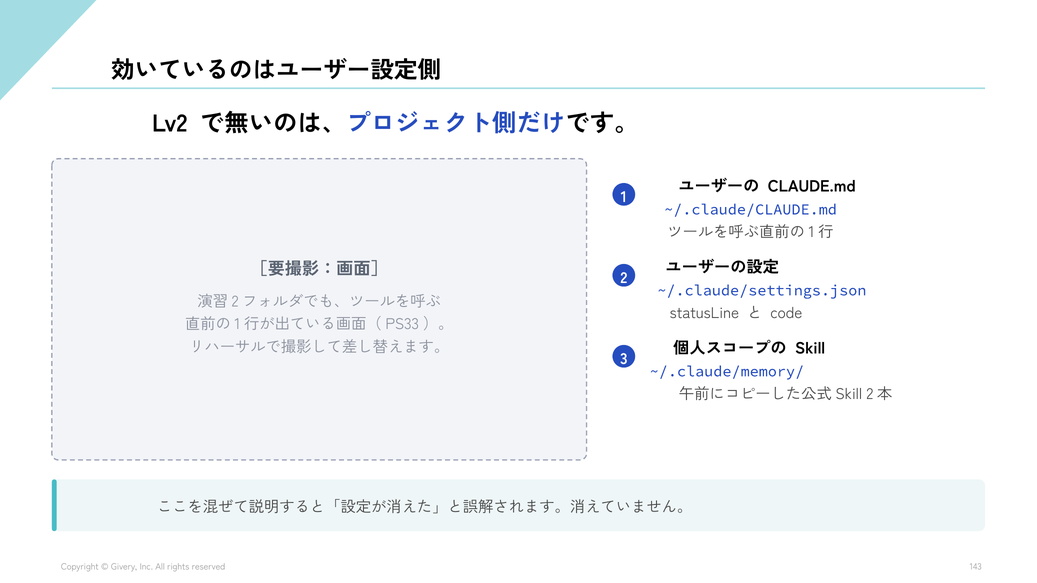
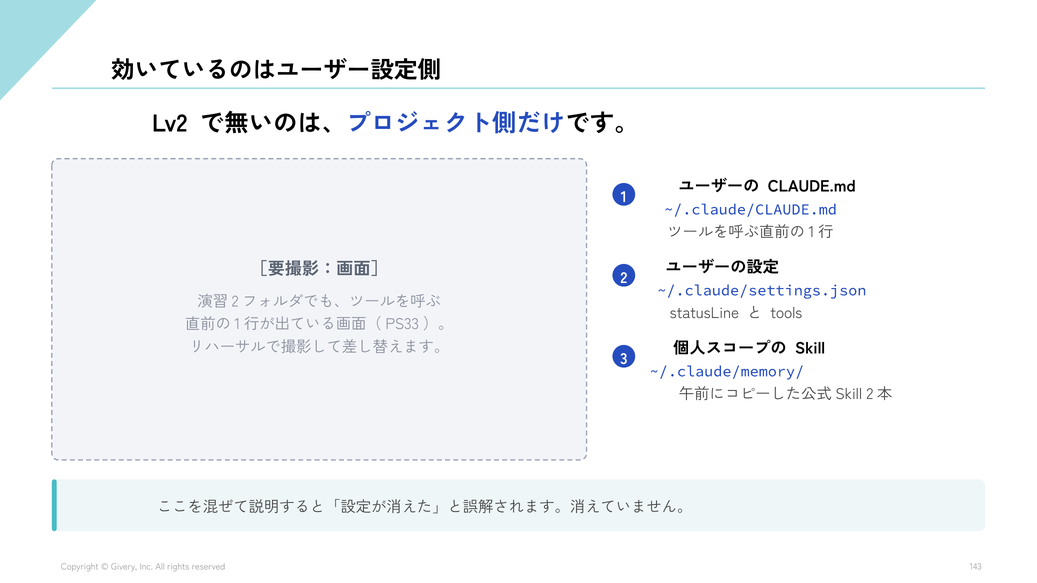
code: code -> tools
